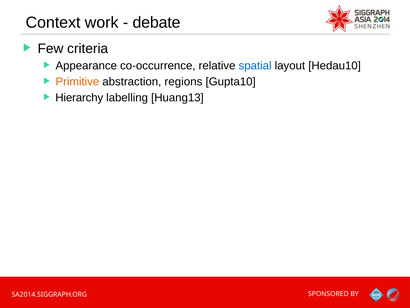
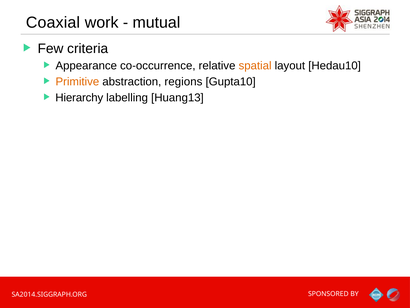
Context: Context -> Coaxial
debate: debate -> mutual
spatial colour: blue -> orange
